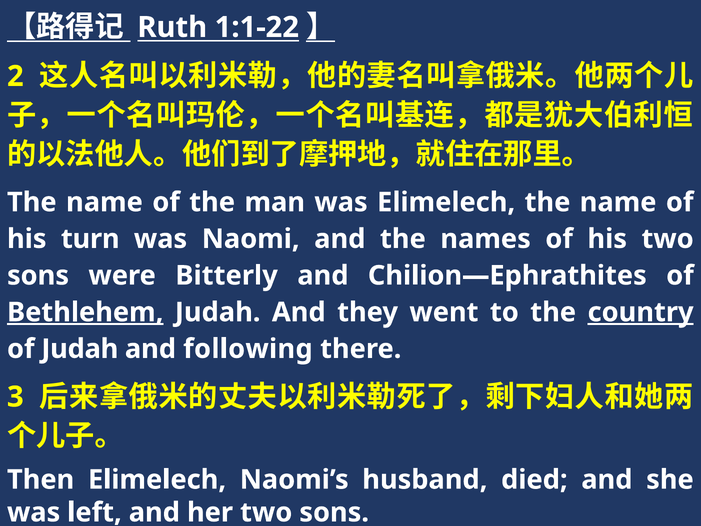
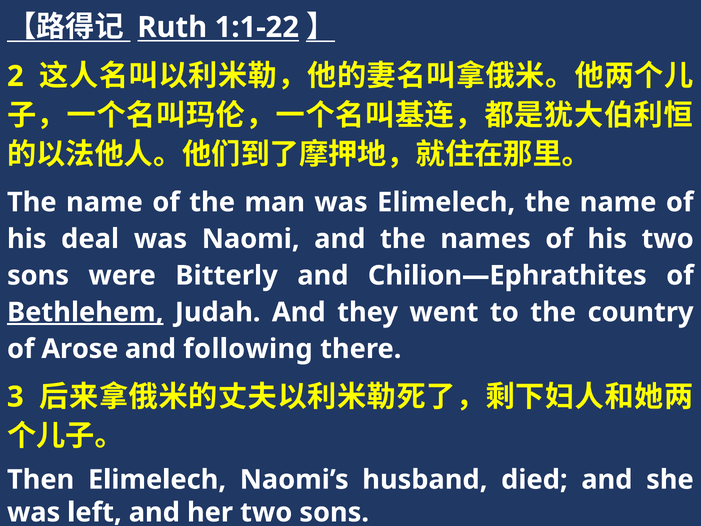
turn: turn -> deal
country underline: present -> none
of Judah: Judah -> Arose
